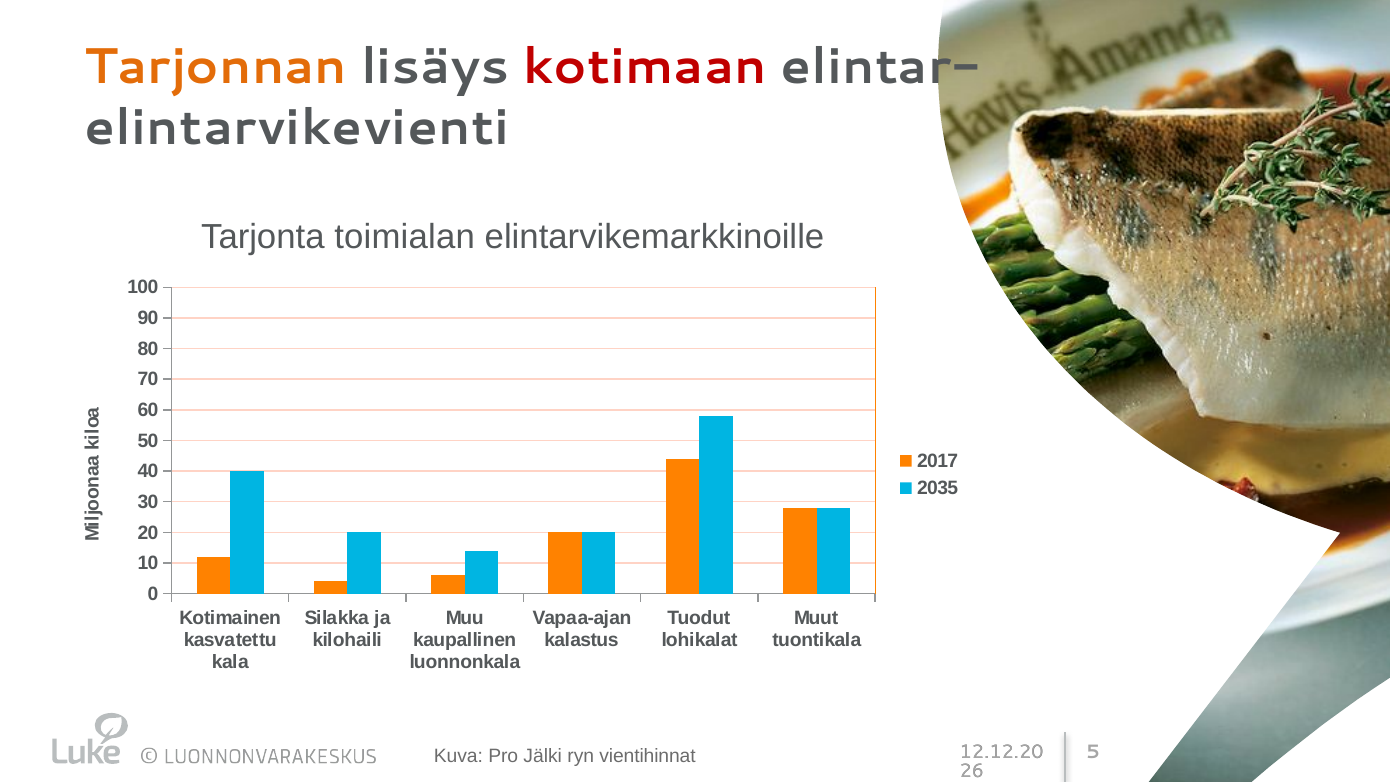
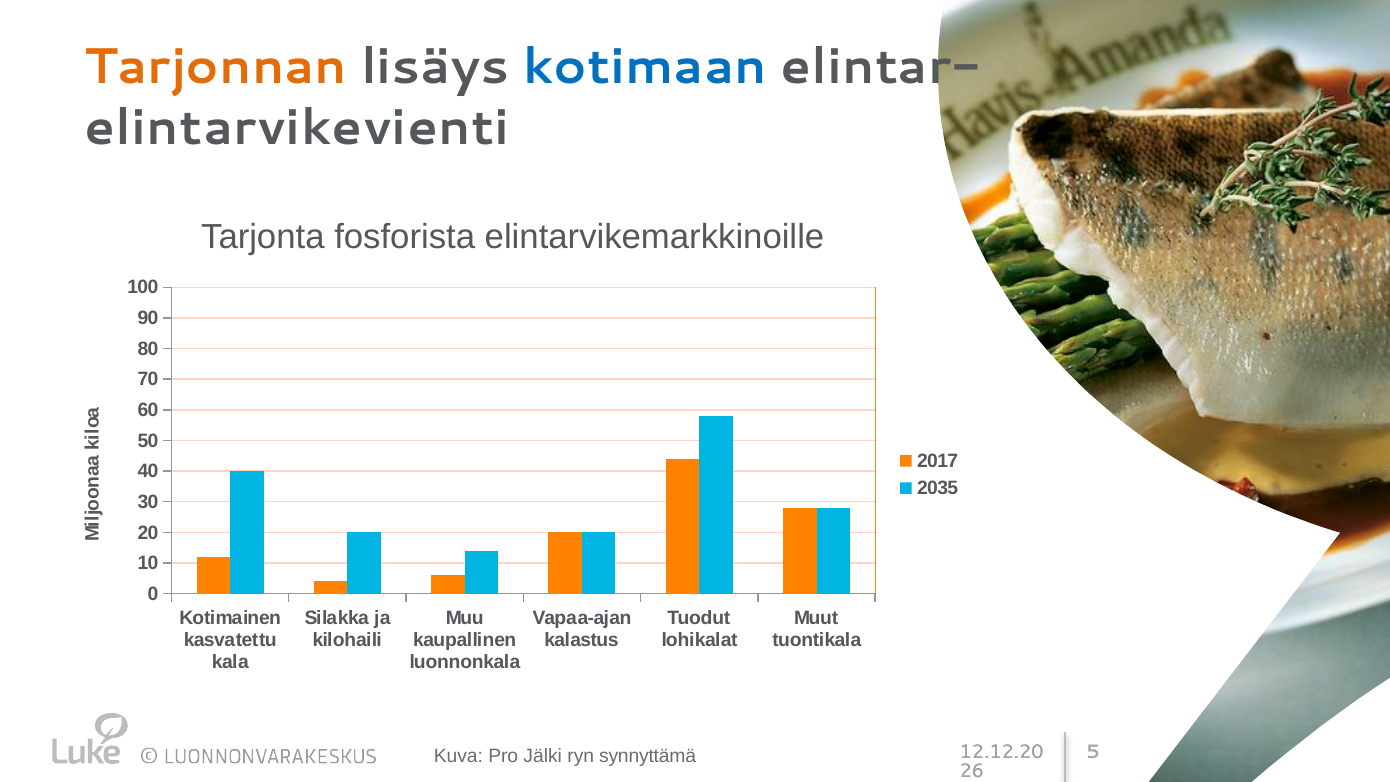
kotimaan colour: red -> blue
toimialan: toimialan -> fosforista
vientihinnat: vientihinnat -> synnyttämä
